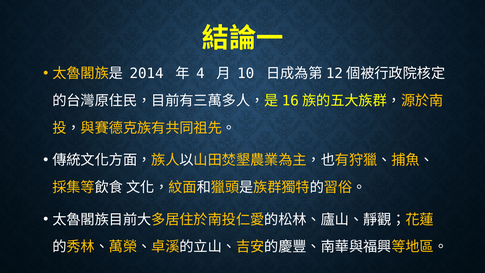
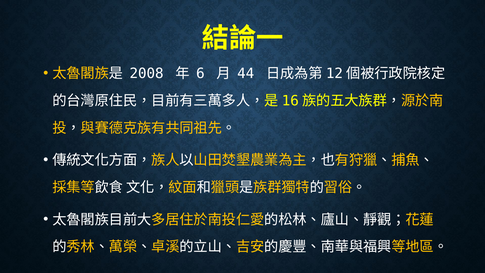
2014: 2014 -> 2008
4: 4 -> 6
10: 10 -> 44
